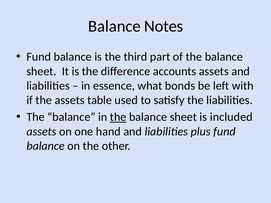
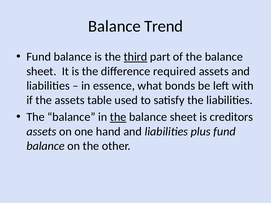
Notes: Notes -> Trend
third underline: none -> present
accounts: accounts -> required
included: included -> creditors
